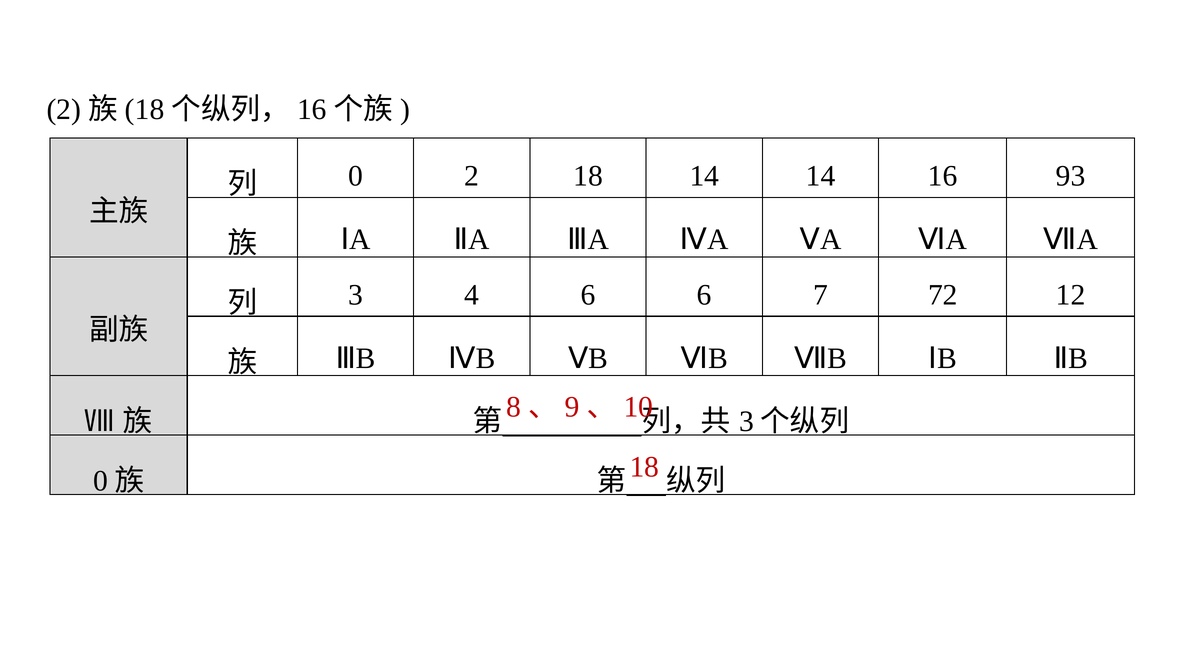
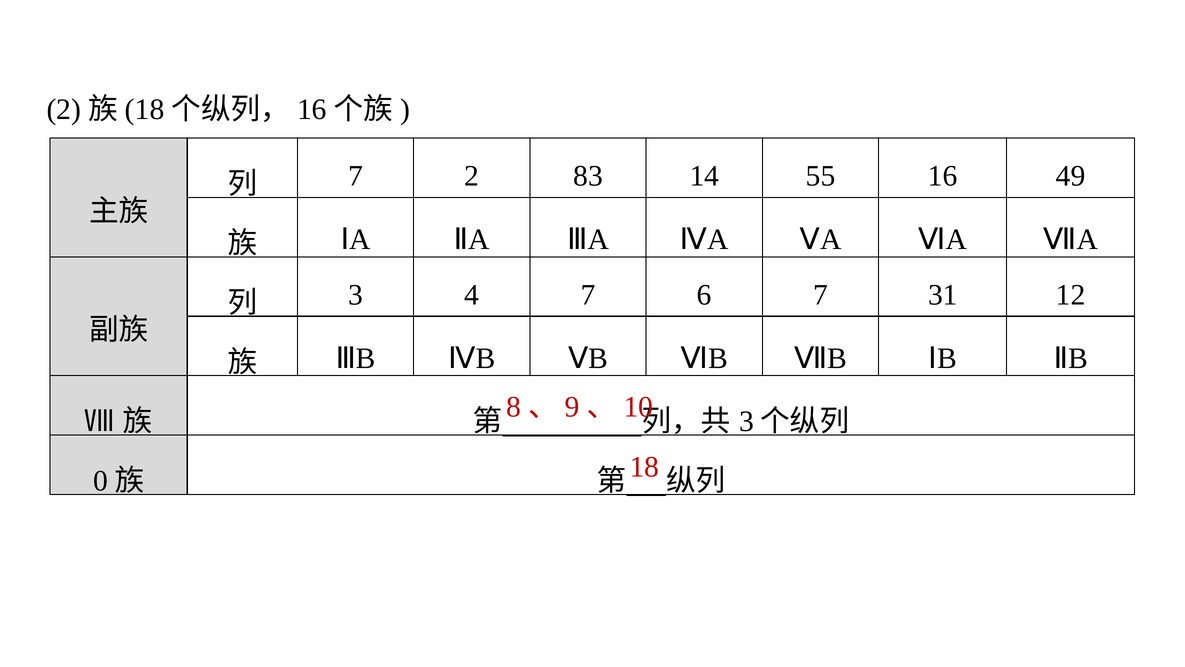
0 at (356, 176): 0 -> 7
2 18: 18 -> 83
14 14: 14 -> 55
93: 93 -> 49
4 6: 6 -> 7
72: 72 -> 31
